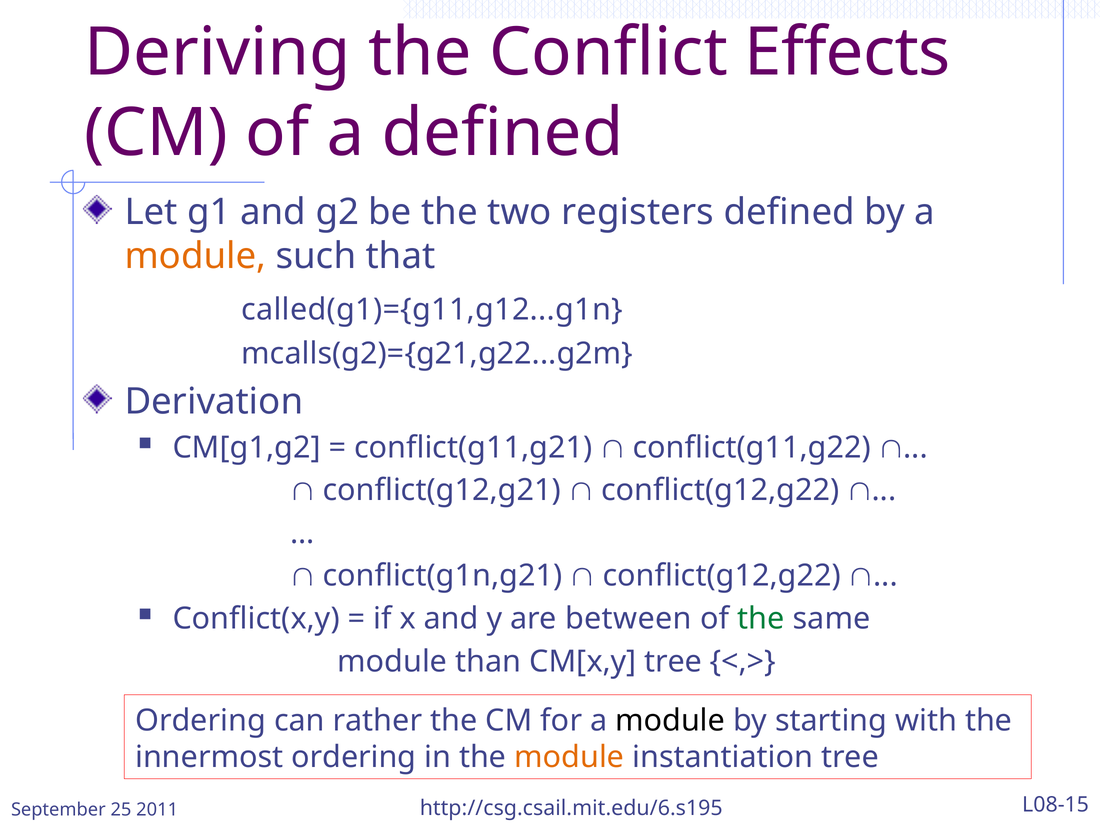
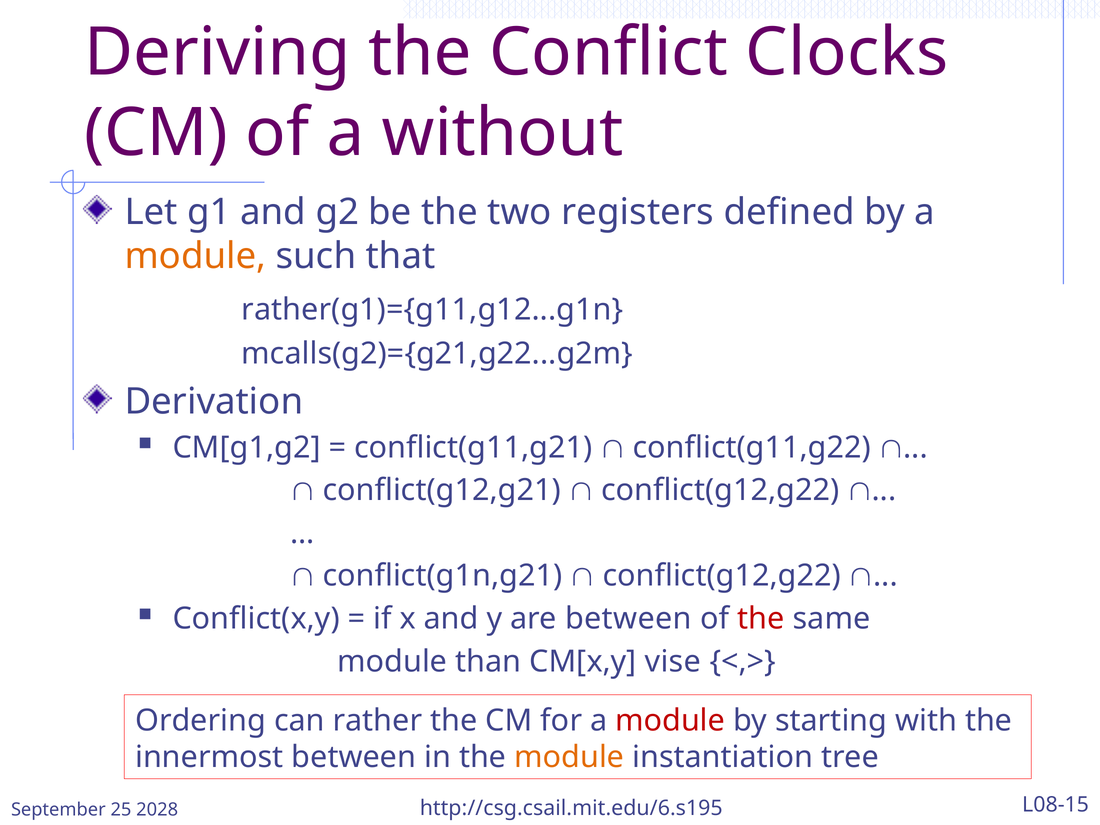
Effects: Effects -> Clocks
a defined: defined -> without
called(g1)={g11,g12...g1n: called(g1)={g11,g12...g1n -> rather(g1)={g11,g12...g1n
the at (761, 619) colour: green -> red
CM[x,y tree: tree -> vise
module at (670, 721) colour: black -> red
innermost ordering: ordering -> between
2011: 2011 -> 2028
